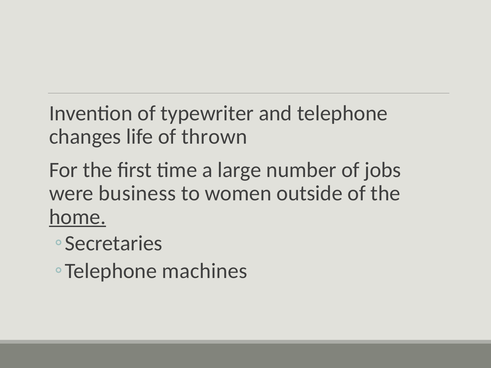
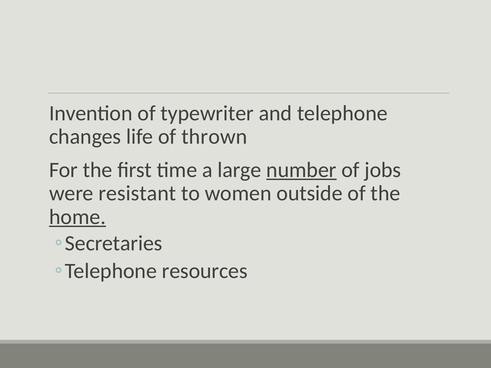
number underline: none -> present
business: business -> resistant
machines: machines -> resources
